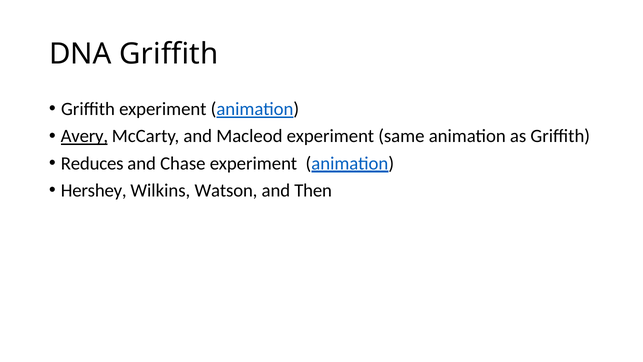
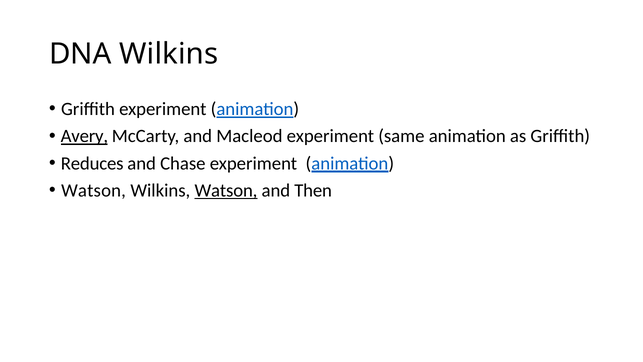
DNA Griffith: Griffith -> Wilkins
Hershey at (94, 190): Hershey -> Watson
Watson at (226, 190) underline: none -> present
